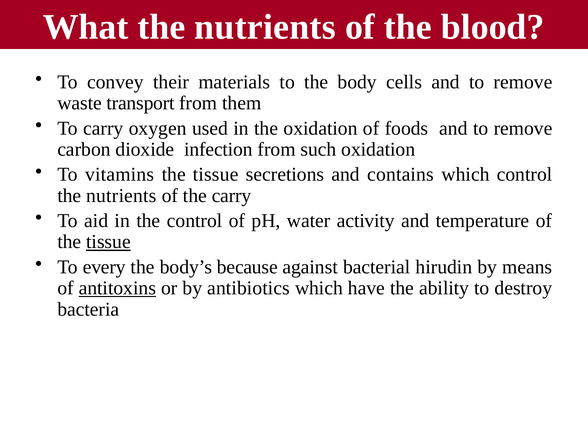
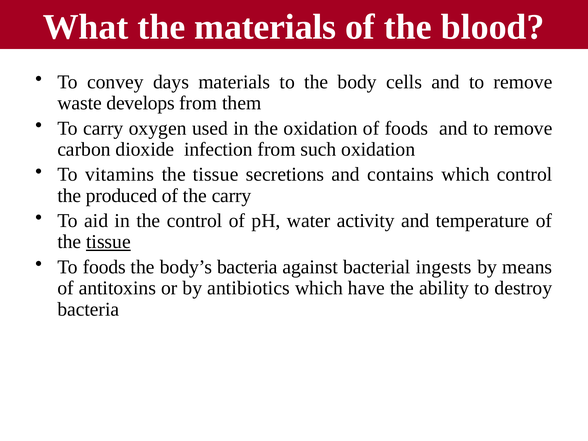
What the nutrients: nutrients -> materials
their: their -> days
transport: transport -> develops
nutrients at (121, 196): nutrients -> produced
To every: every -> foods
body’s because: because -> bacteria
hirudin: hirudin -> ingests
antitoxins underline: present -> none
